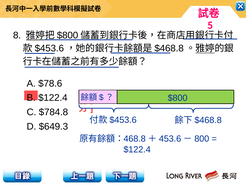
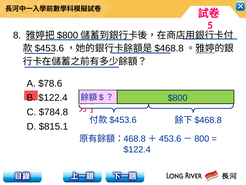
$649.3: $649.3 -> $815.1
